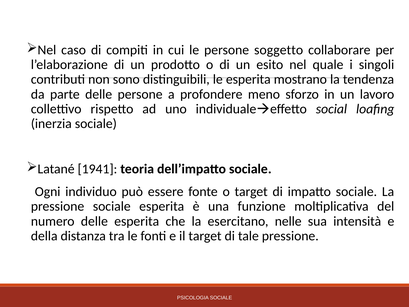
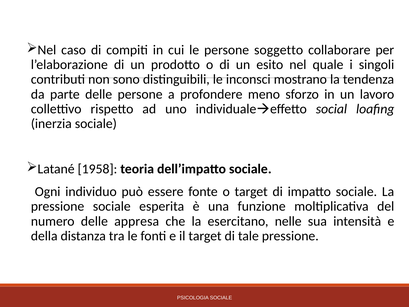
le esperita: esperita -> inconsci
1941: 1941 -> 1958
delle esperita: esperita -> appresa
